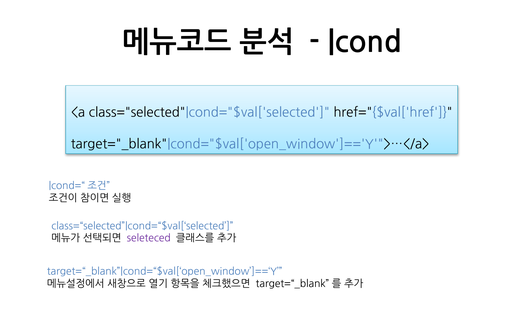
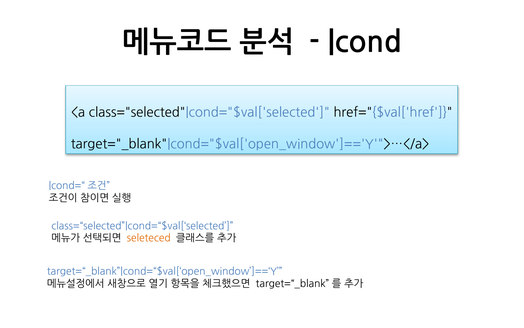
seleteced colour: purple -> orange
